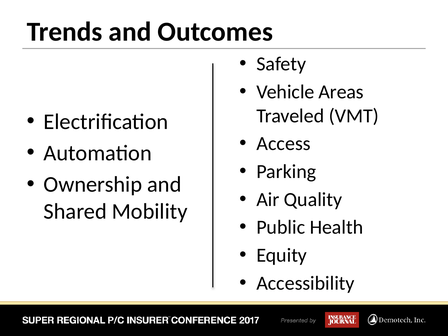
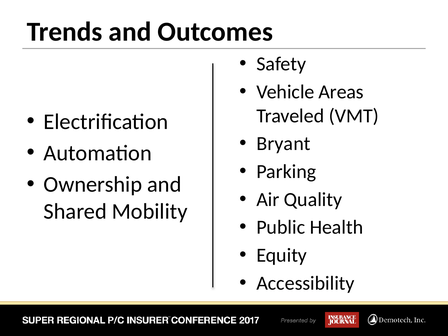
Access: Access -> Bryant
